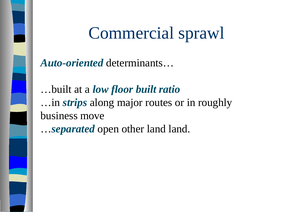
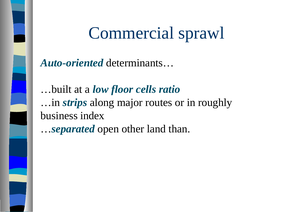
built: built -> cells
move: move -> index
land land: land -> than
